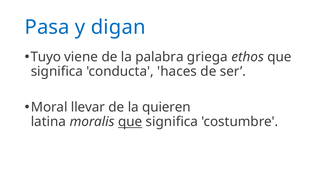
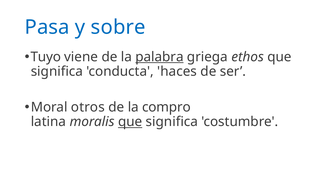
digan: digan -> sobre
palabra underline: none -> present
llevar: llevar -> otros
quieren: quieren -> compro
